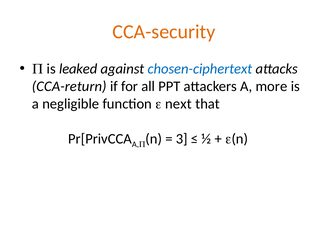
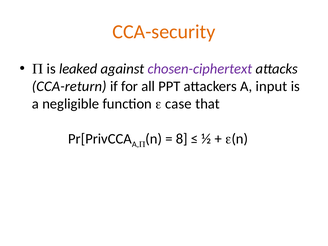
chosen-ciphertext colour: blue -> purple
more: more -> input
next: next -> case
3: 3 -> 8
